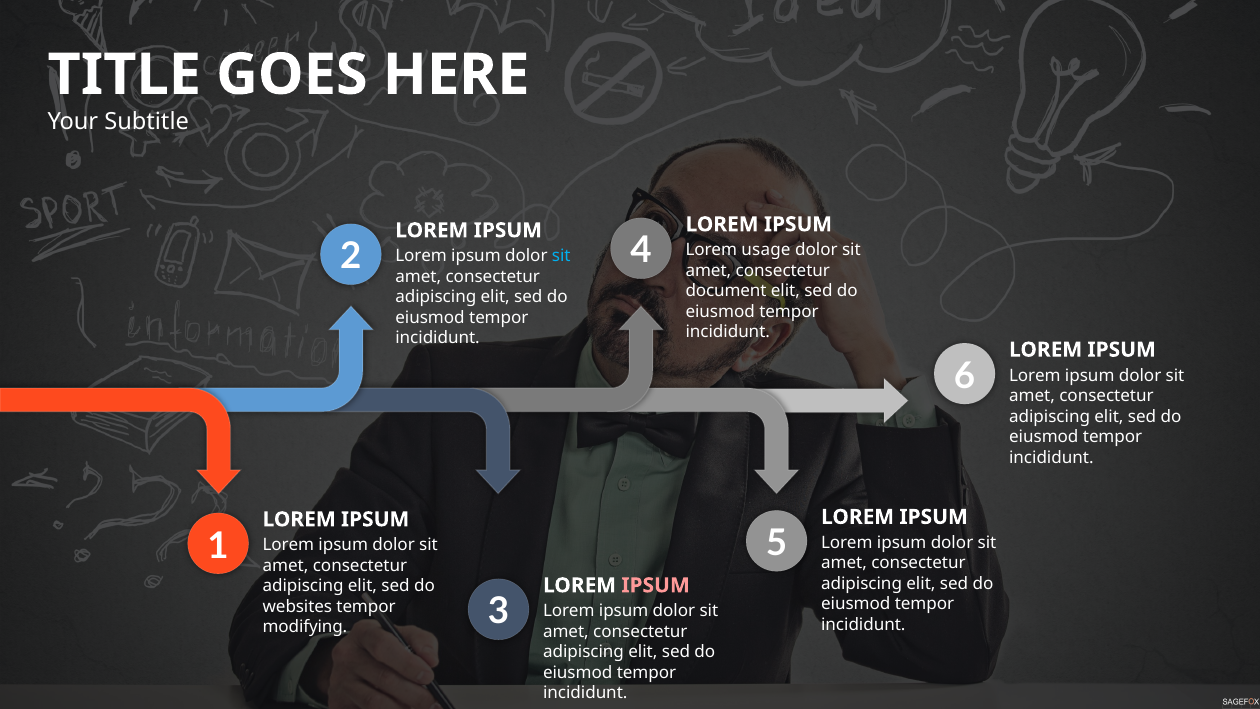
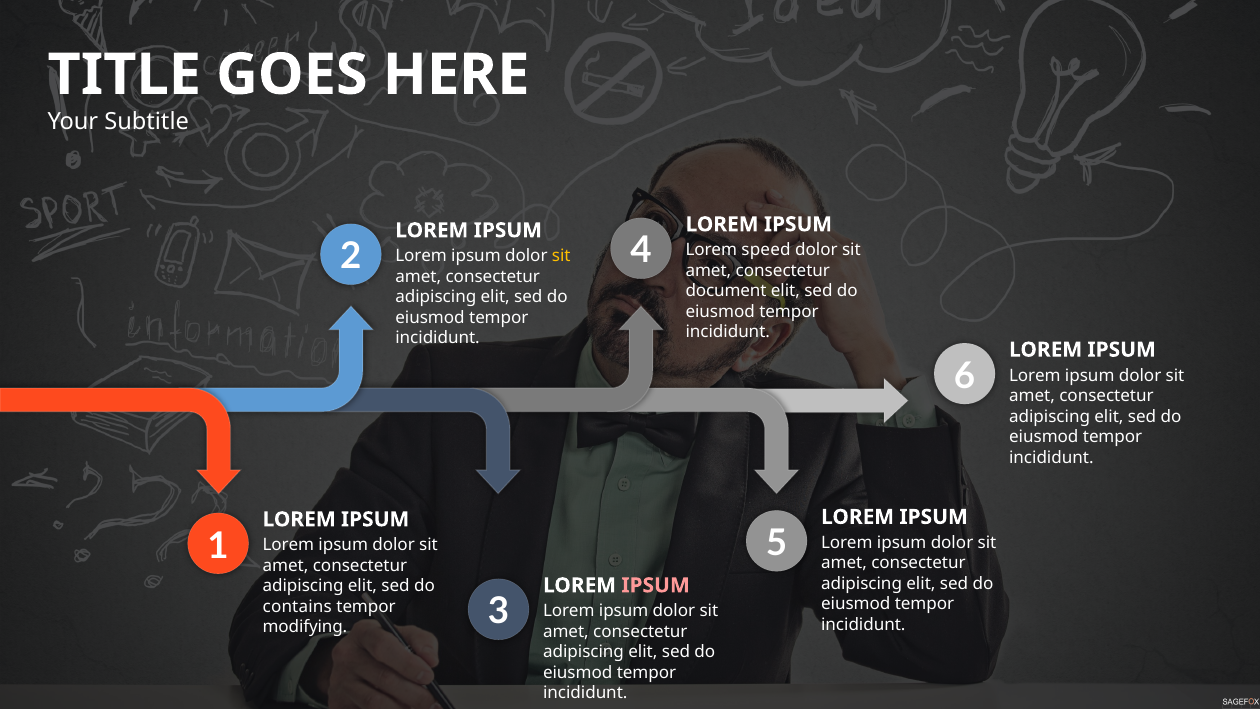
usage: usage -> speed
sit at (561, 256) colour: light blue -> yellow
websites: websites -> contains
